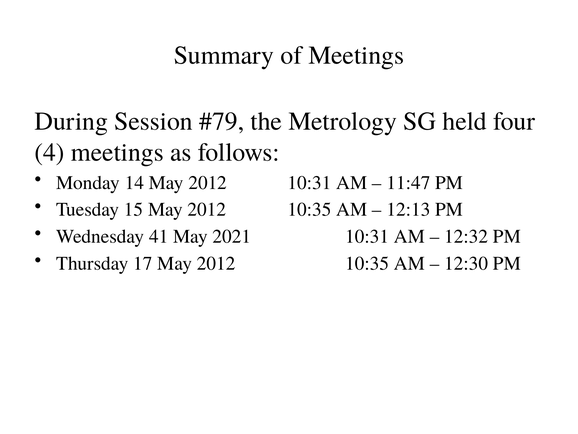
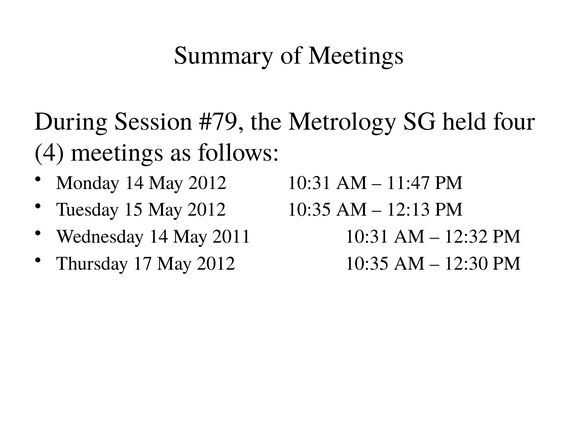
Wednesday 41: 41 -> 14
2021: 2021 -> 2011
